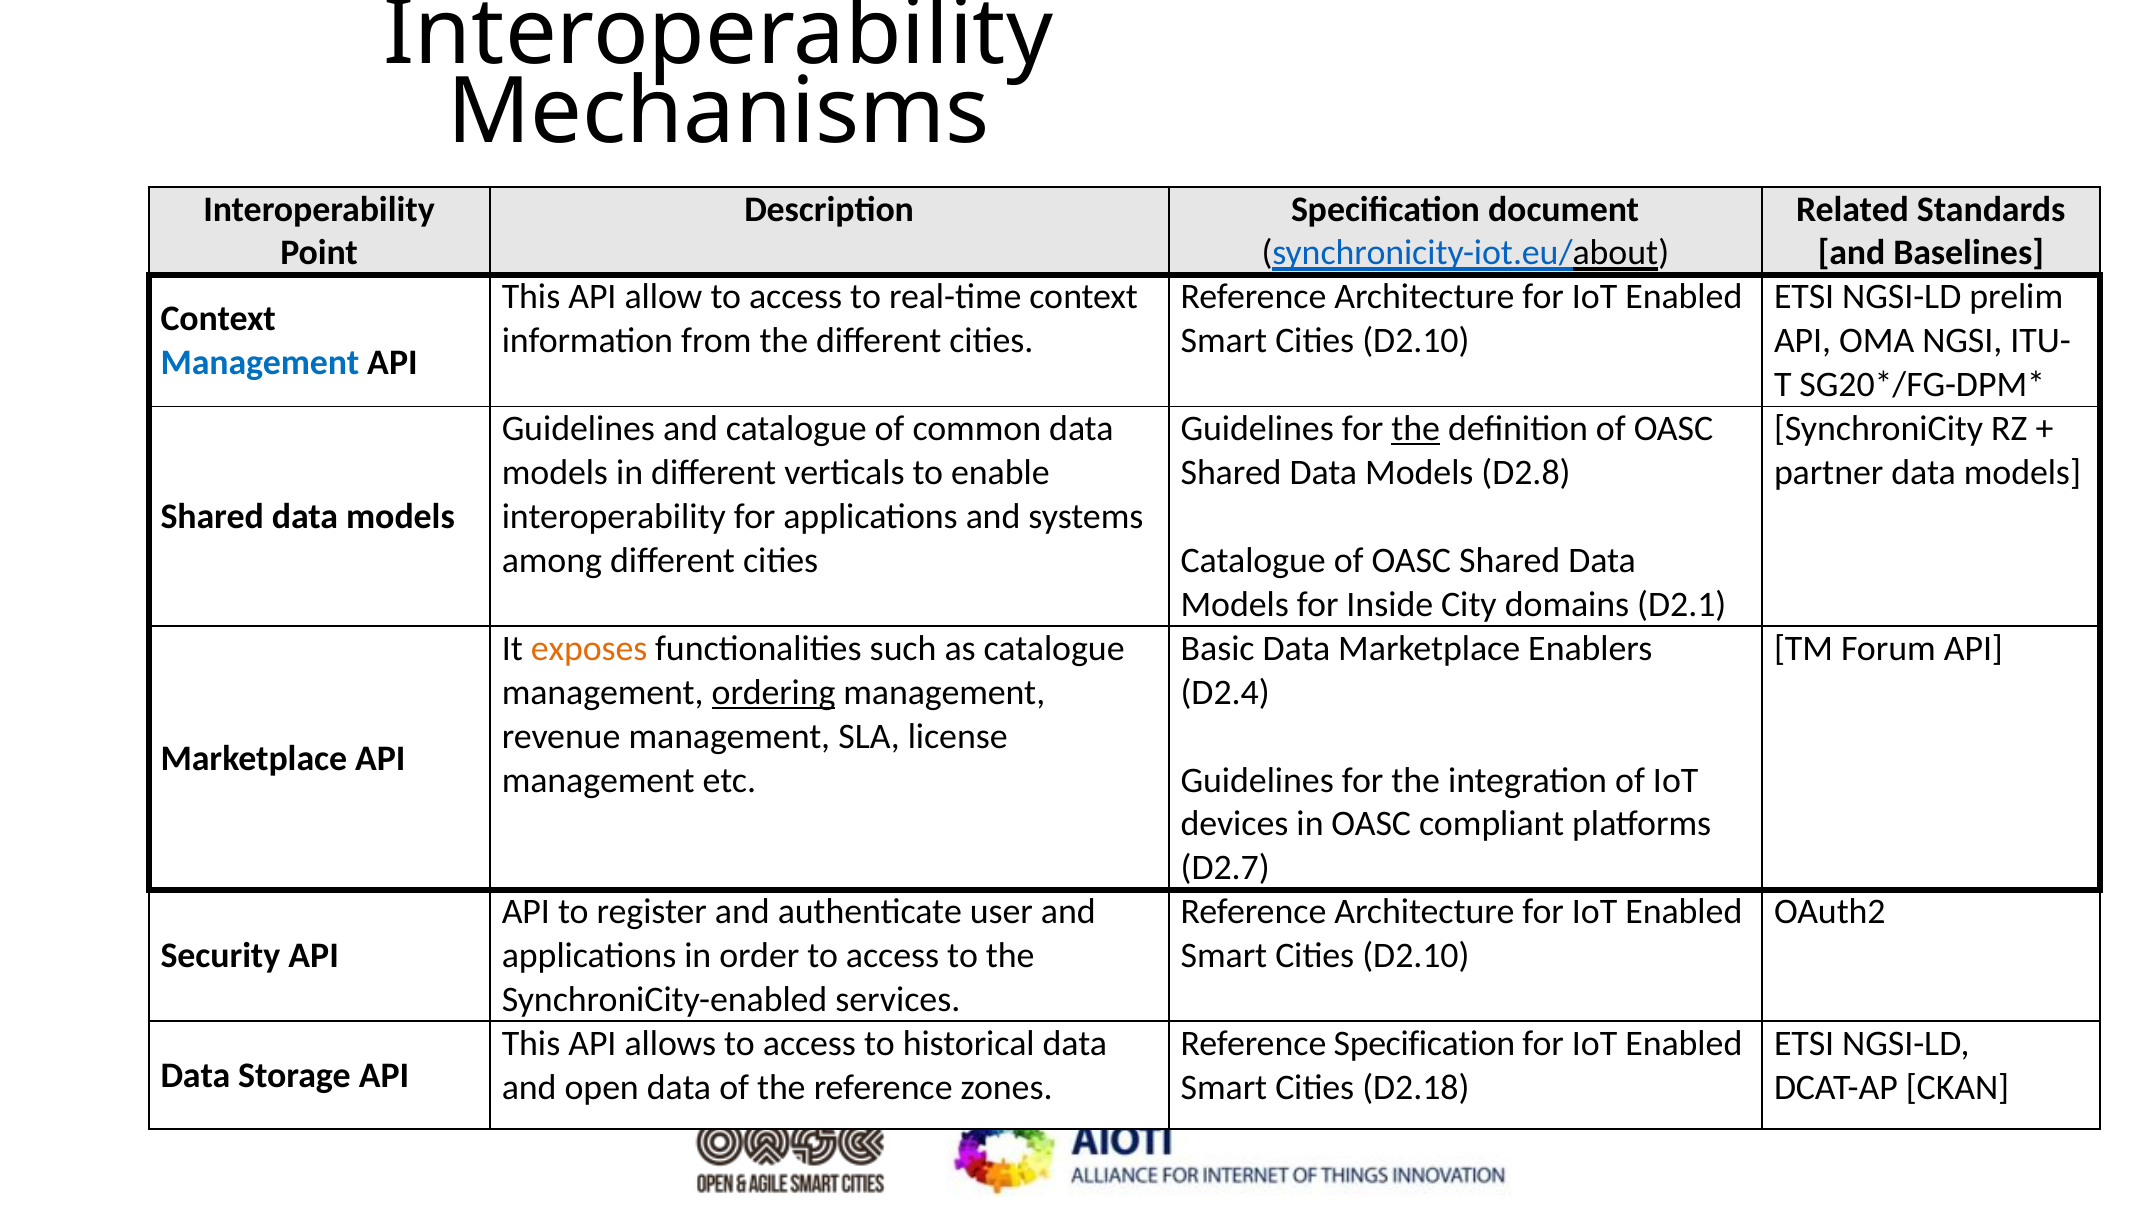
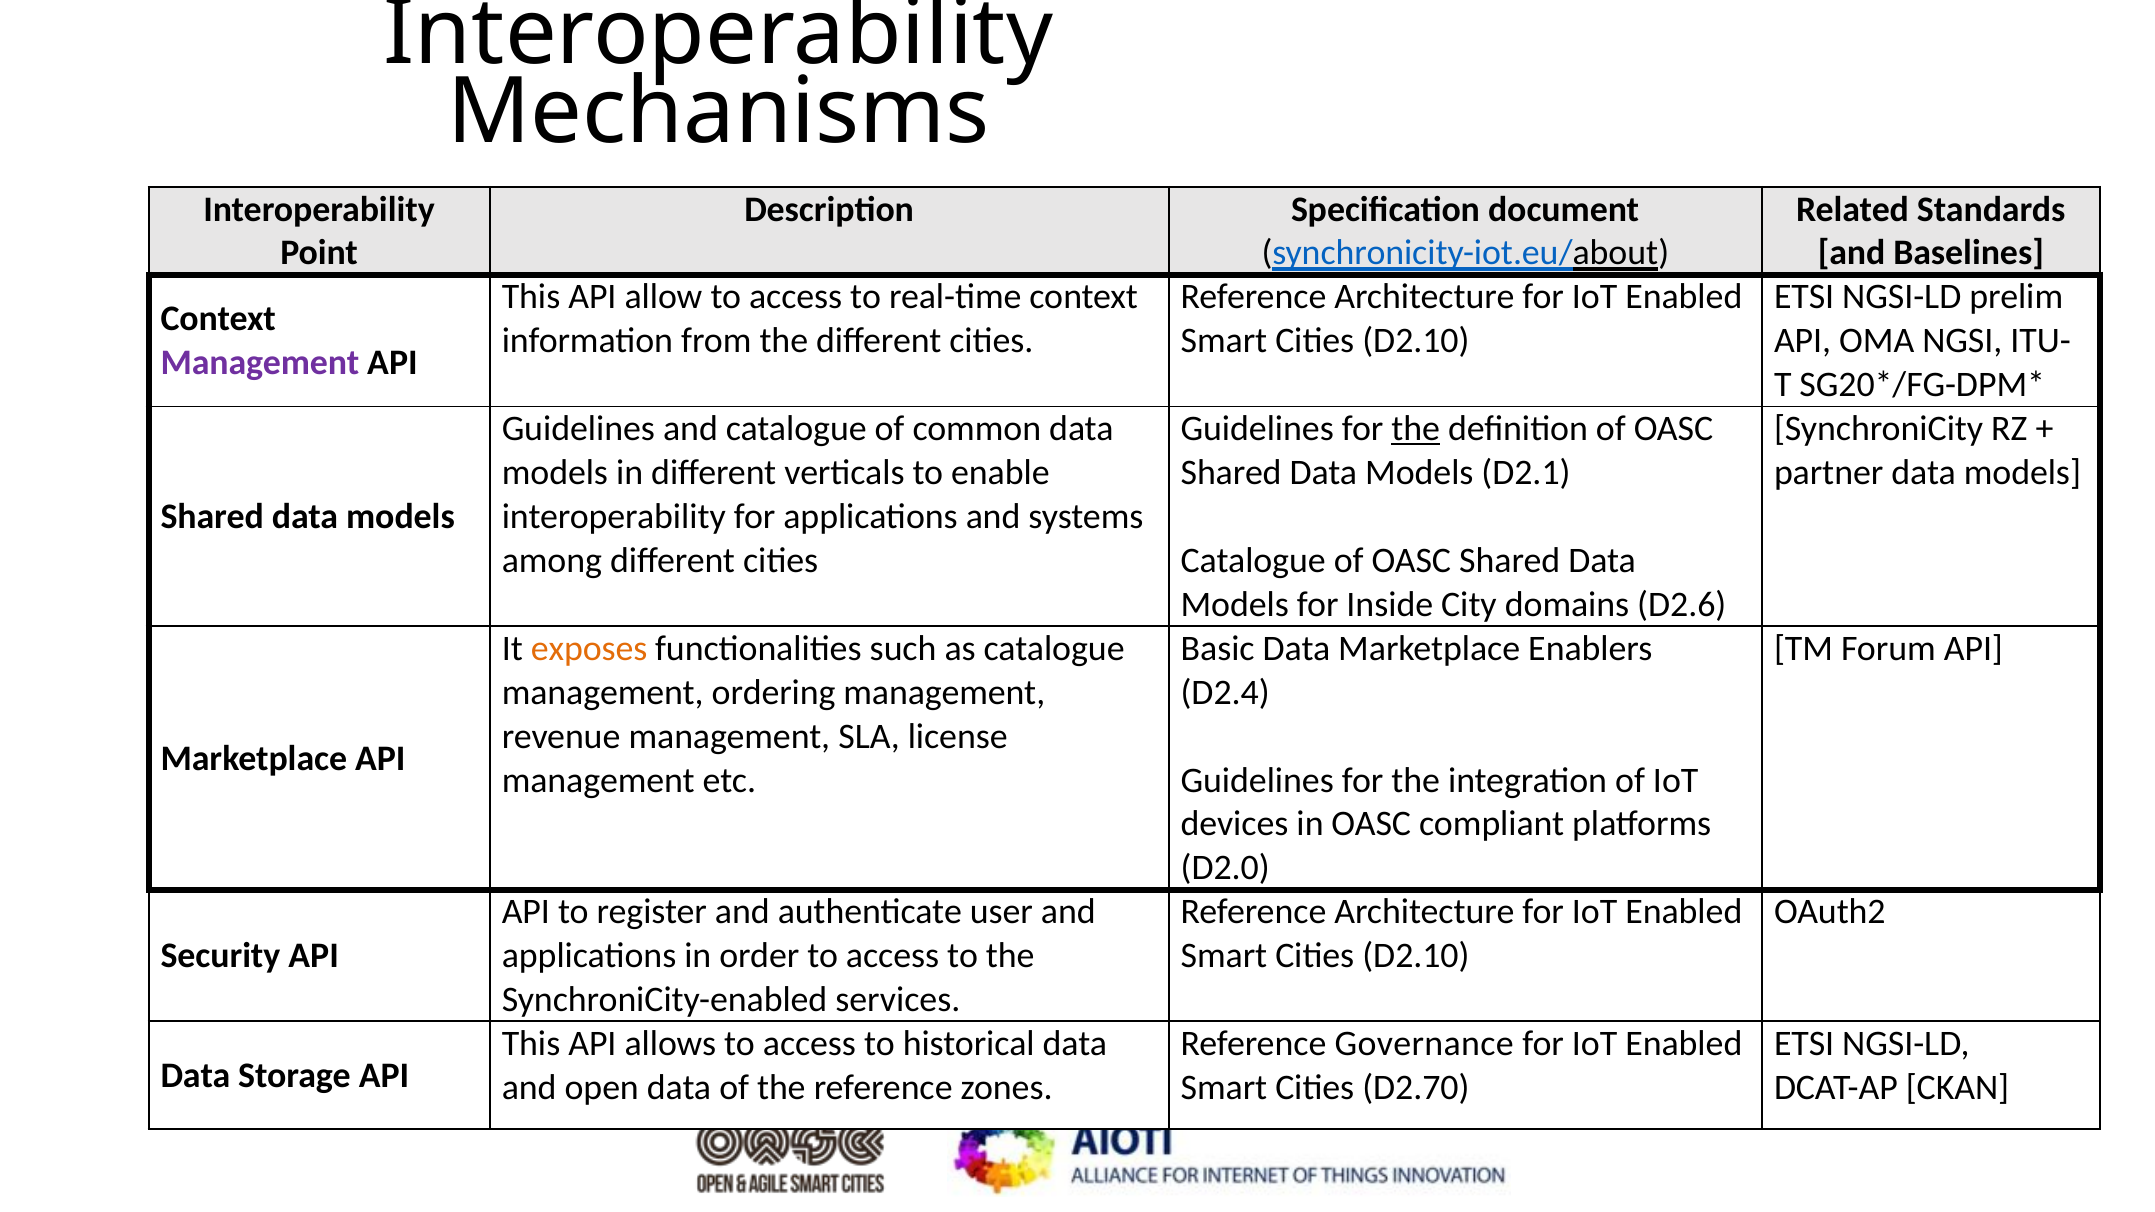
Management at (260, 363) colour: blue -> purple
D2.8: D2.8 -> D2.1
D2.1: D2.1 -> D2.6
ordering underline: present -> none
D2.7: D2.7 -> D2.0
Reference Specification: Specification -> Governance
D2.18: D2.18 -> D2.70
